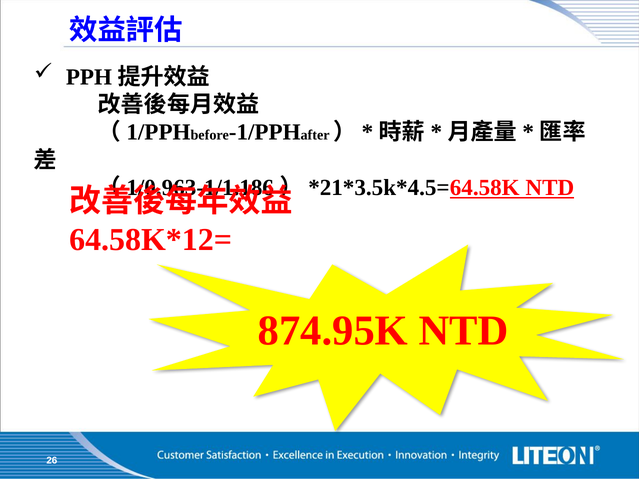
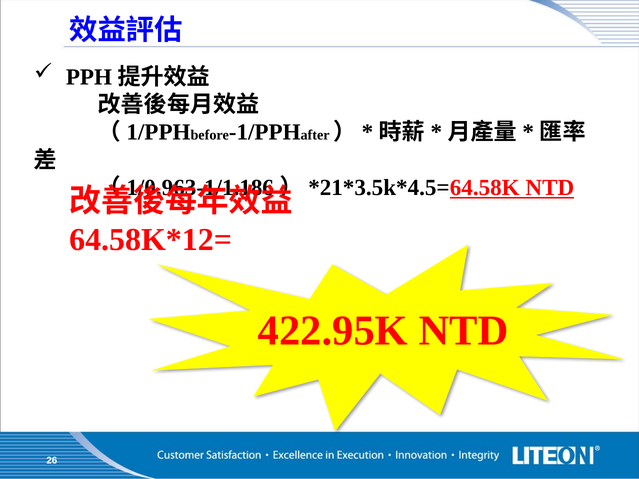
874.95K: 874.95K -> 422.95K
